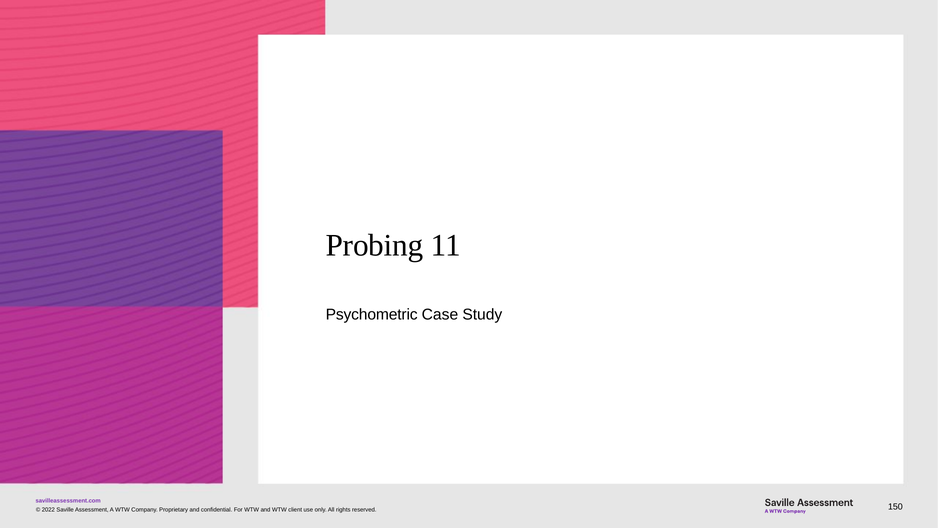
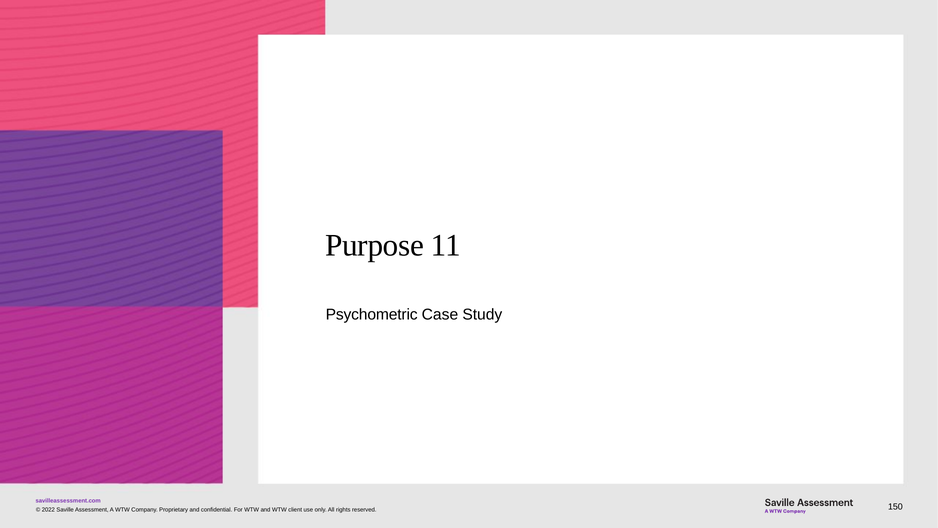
Probing: Probing -> Purpose
